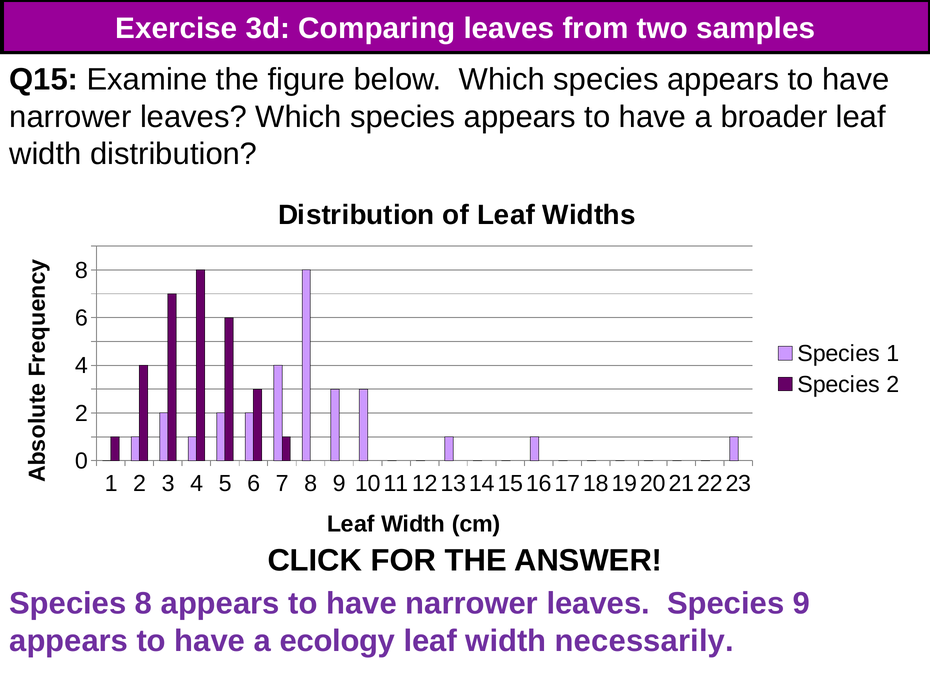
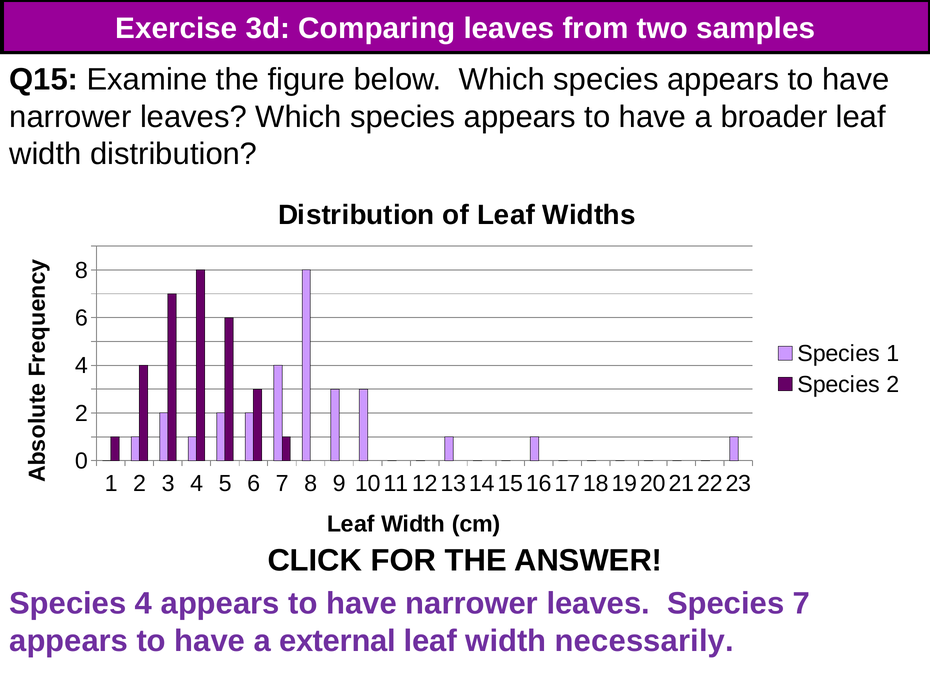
Species 8: 8 -> 4
Species 9: 9 -> 7
ecology: ecology -> external
